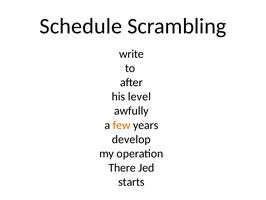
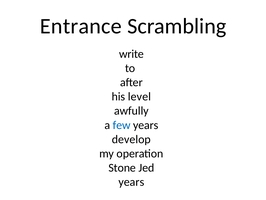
Schedule: Schedule -> Entrance
few colour: orange -> blue
There: There -> Stone
starts at (131, 182): starts -> years
